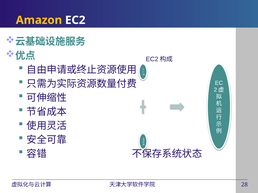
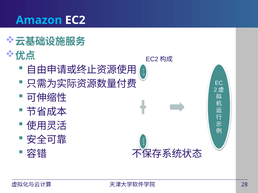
Amazon colour: yellow -> light blue
